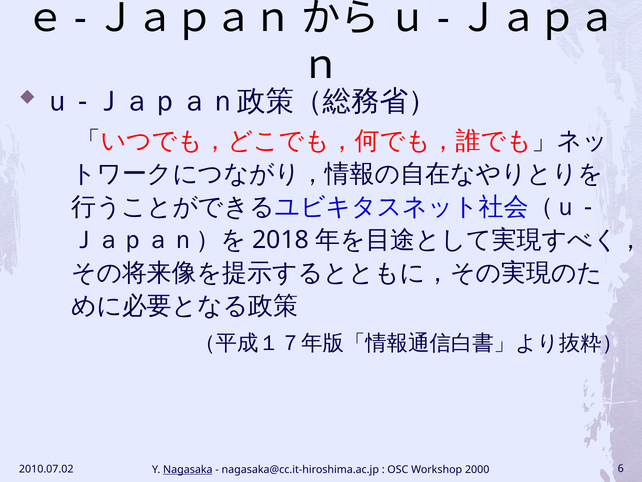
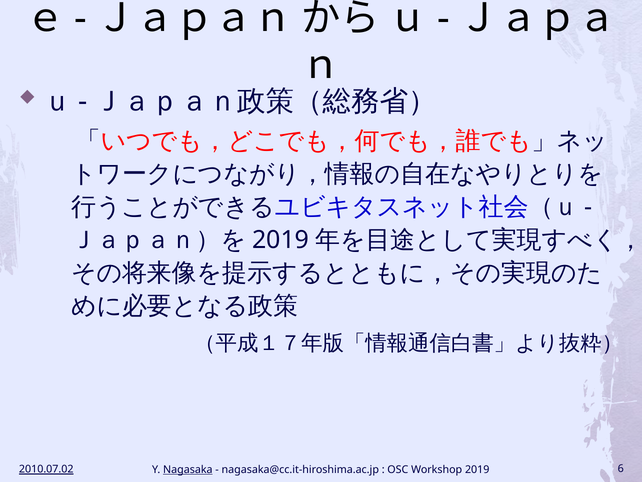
2018 at (281, 240): 2018 -> 2019
2010.07.02 underline: none -> present
Workshop 2000: 2000 -> 2019
